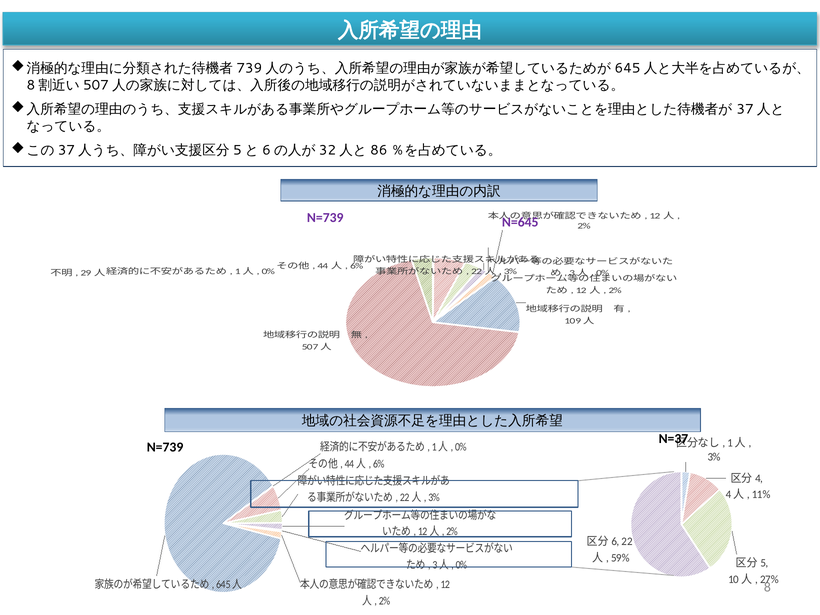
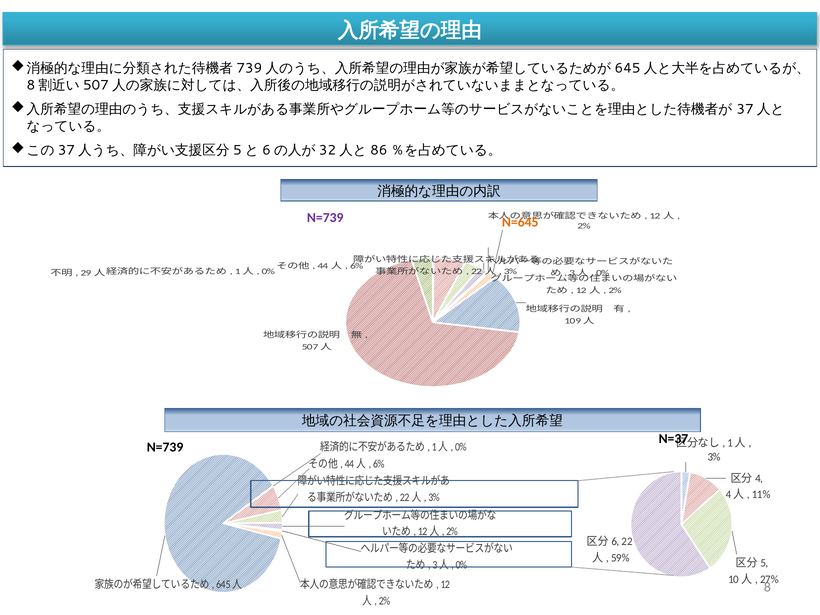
N=645 colour: purple -> orange
